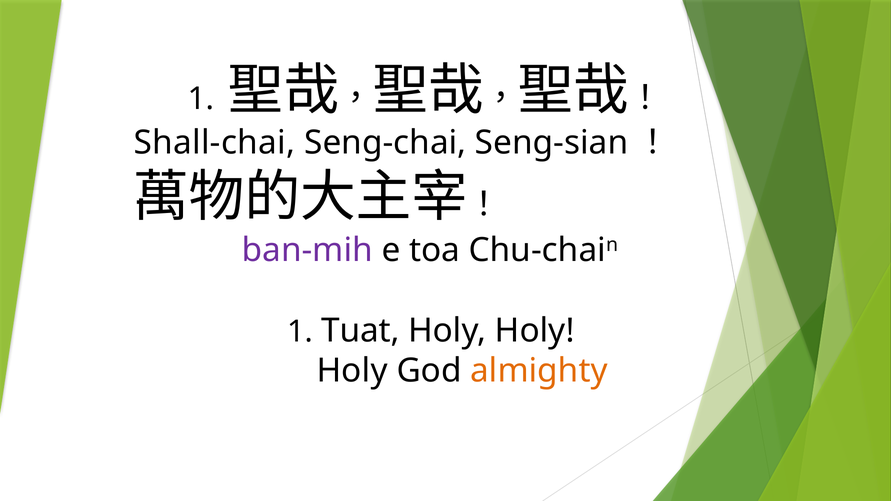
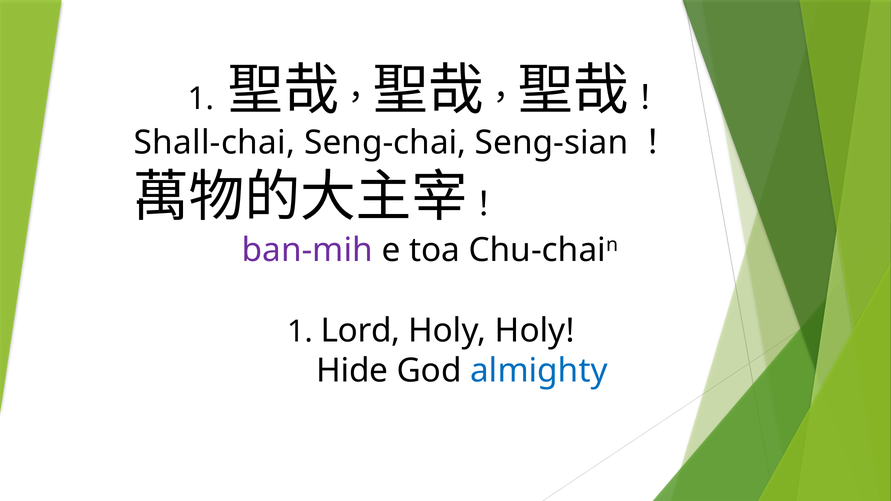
Tuat: Tuat -> Lord
Holy at (352, 371): Holy -> Hide
almighty colour: orange -> blue
